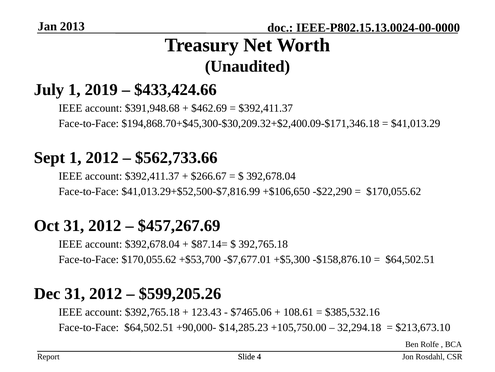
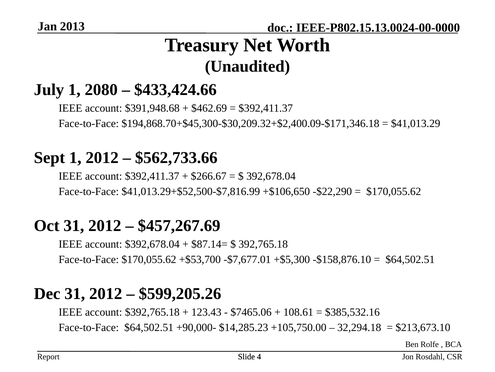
2019: 2019 -> 2080
